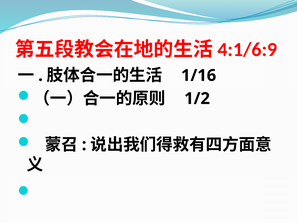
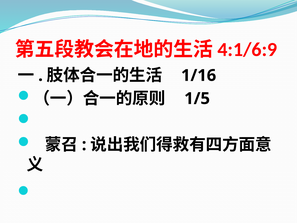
1/2: 1/2 -> 1/5
